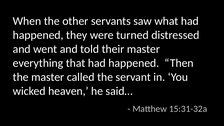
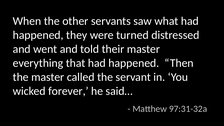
heaven: heaven -> forever
15:31-32a: 15:31-32a -> 97:31-32a
